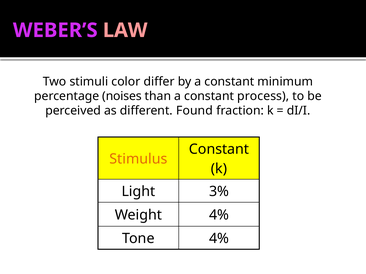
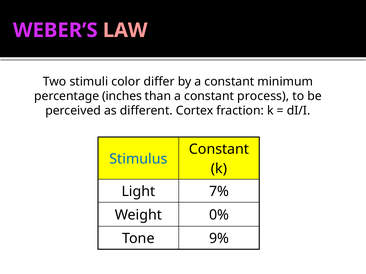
noises: noises -> inches
Found: Found -> Cortex
Stimulus colour: orange -> blue
3%: 3% -> 7%
Weight 4%: 4% -> 0%
Tone 4%: 4% -> 9%
